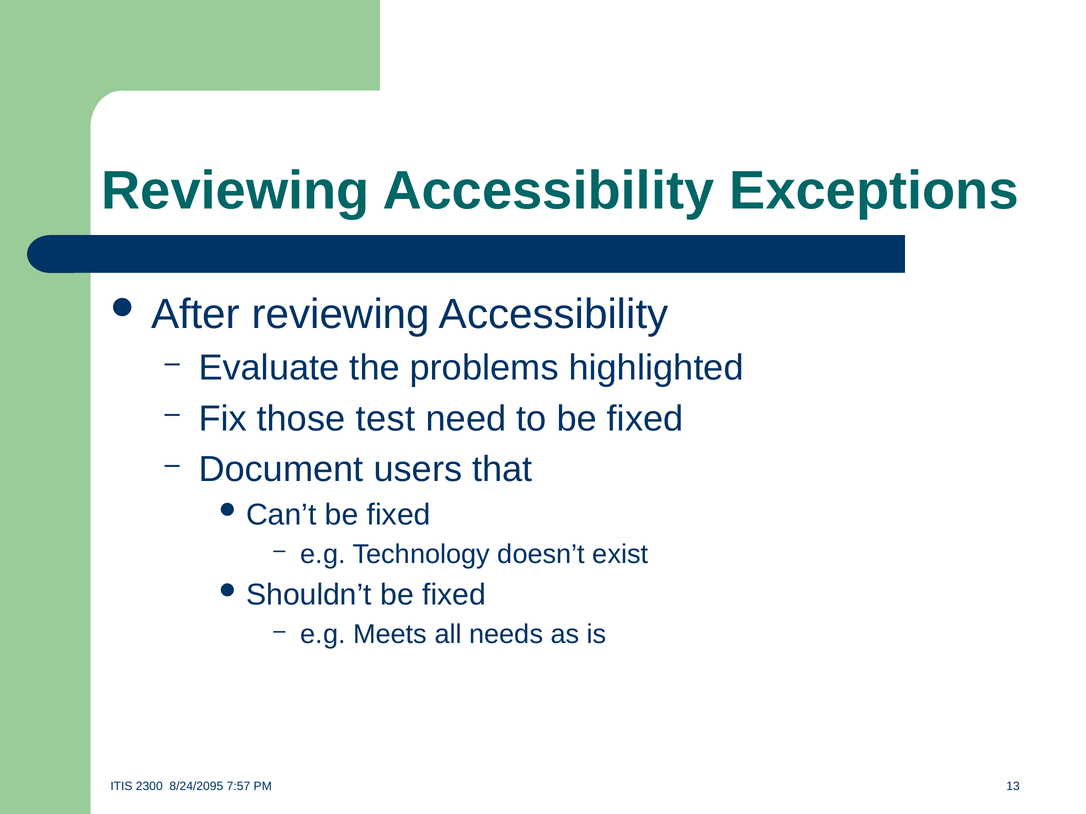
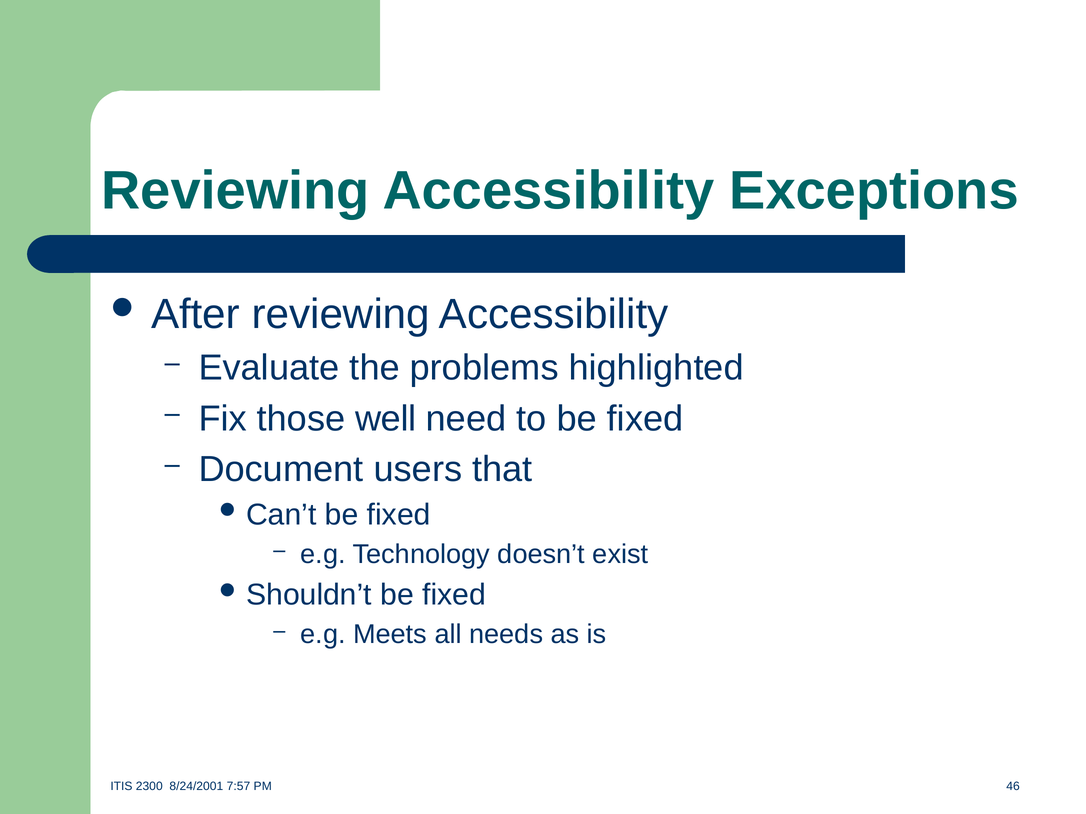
test: test -> well
8/24/2095: 8/24/2095 -> 8/24/2001
13: 13 -> 46
